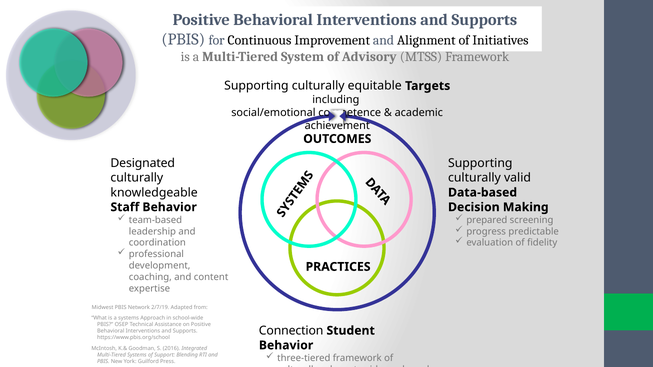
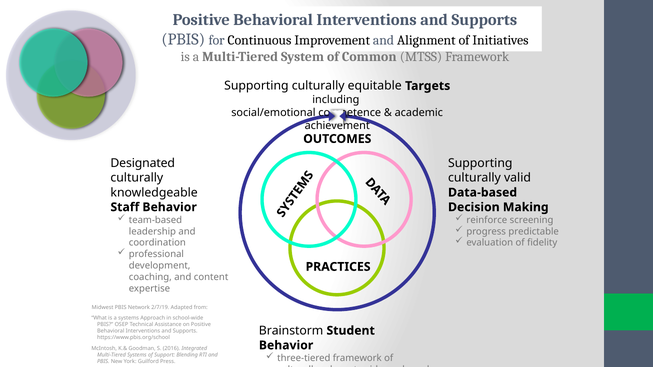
Advisory: Advisory -> Common
prepared: prepared -> reinforce
Connection: Connection -> Brainstorm
